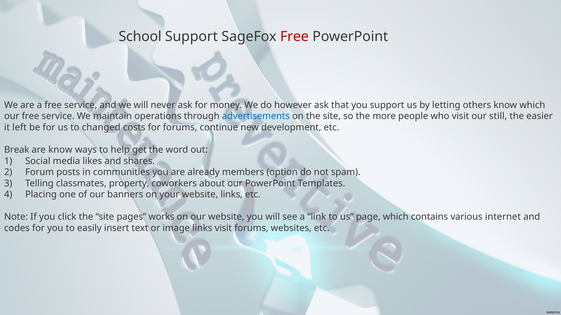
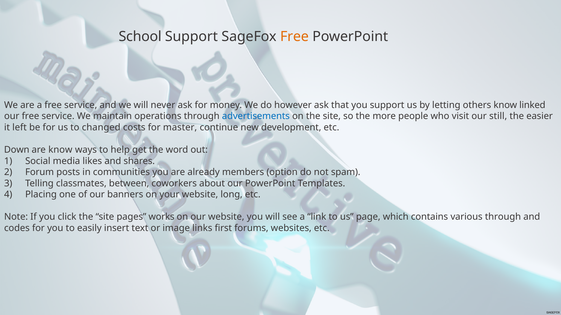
Free at (294, 37) colour: red -> orange
know which: which -> linked
for forums: forums -> master
Break: Break -> Down
property: property -> between
website links: links -> long
various internet: internet -> through
links visit: visit -> first
